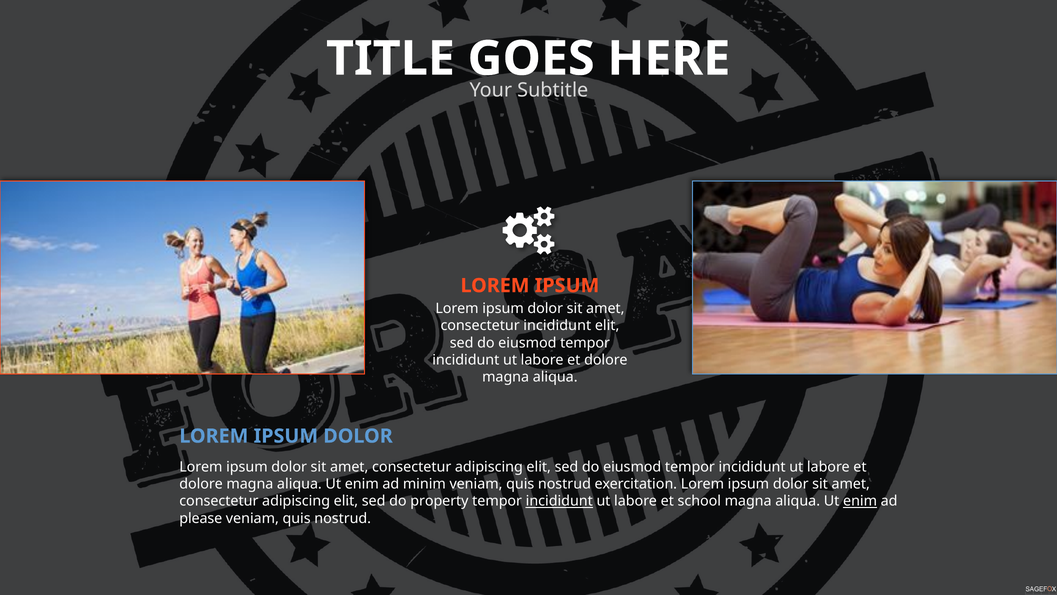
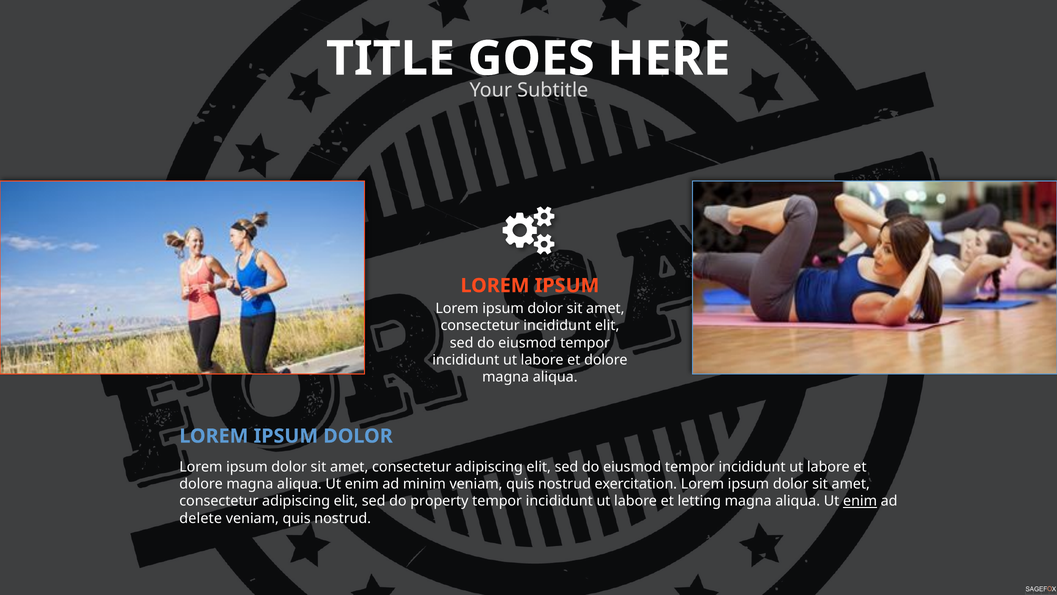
incididunt at (559, 501) underline: present -> none
school: school -> letting
please: please -> delete
